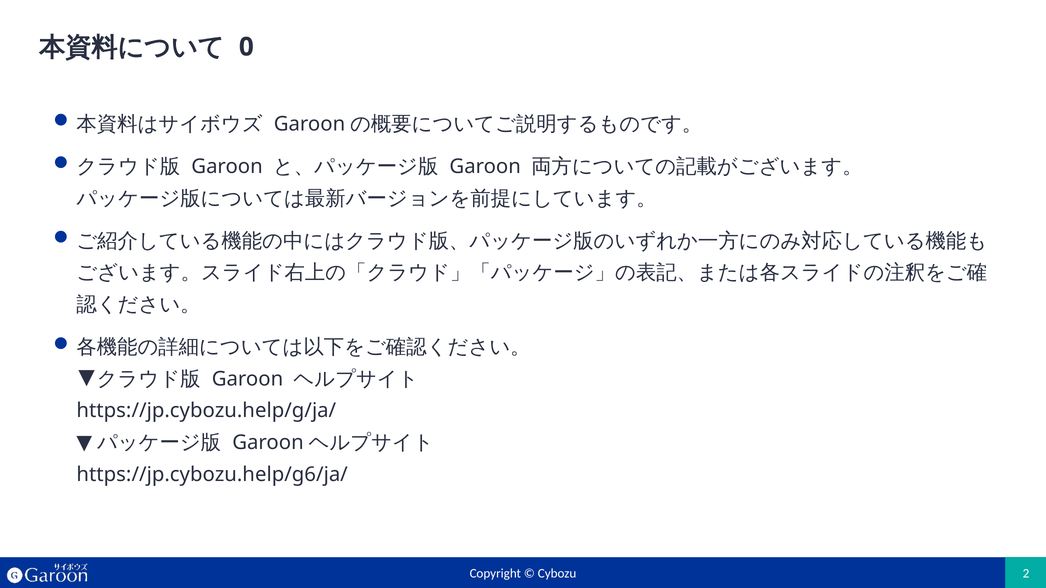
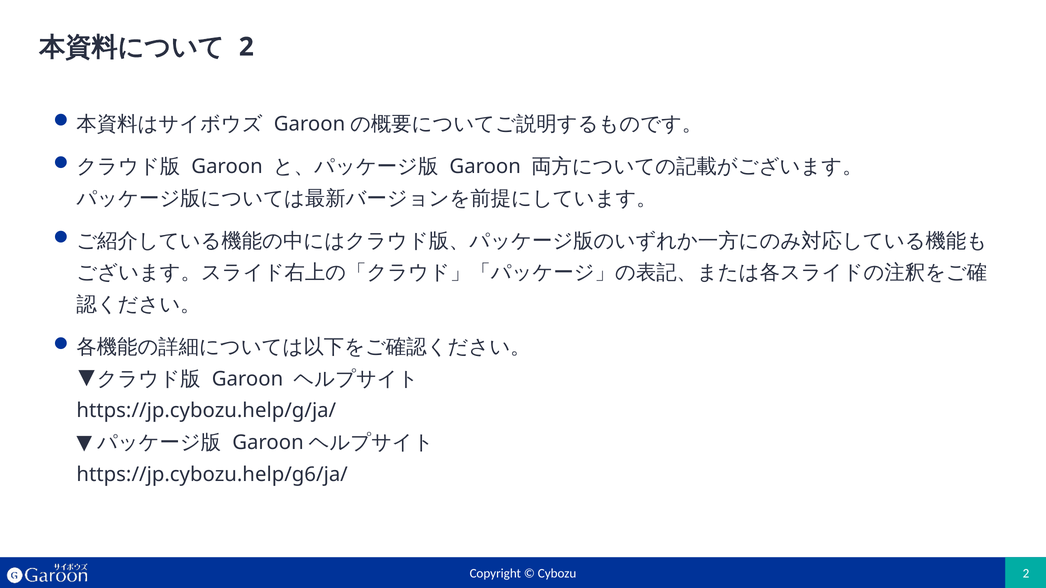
0 at (246, 47): 0 -> 2
